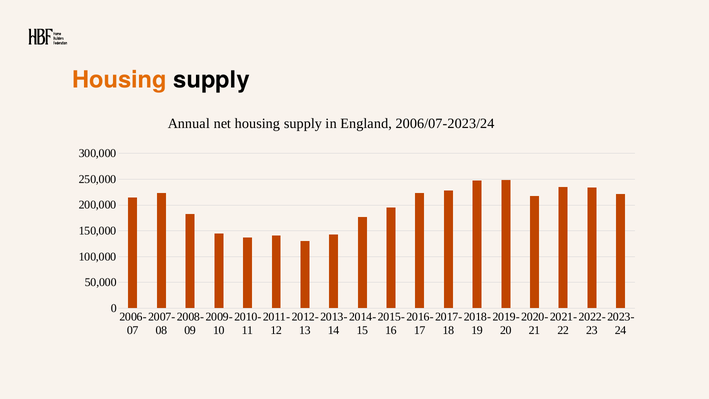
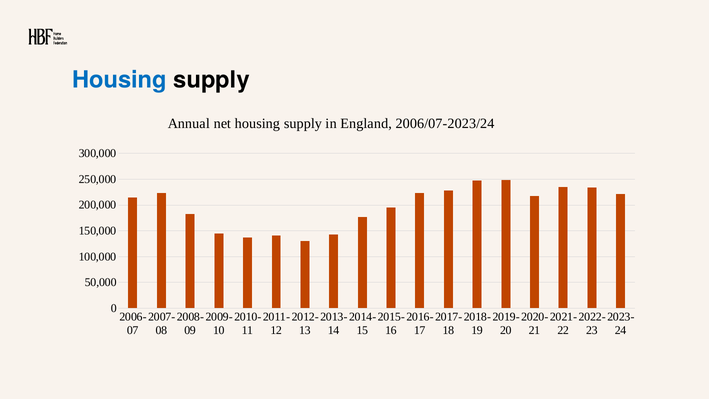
Housing at (120, 80) colour: orange -> blue
